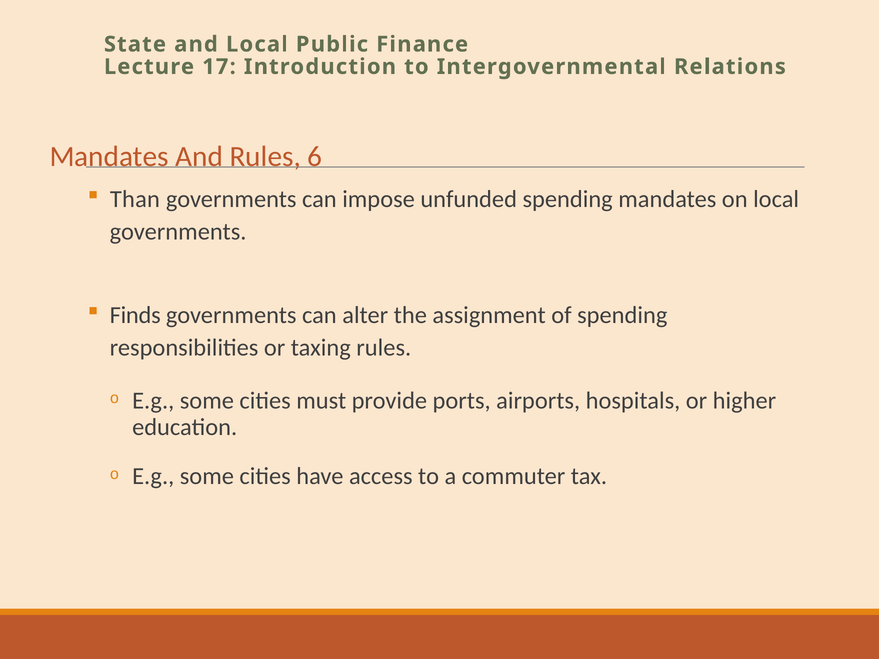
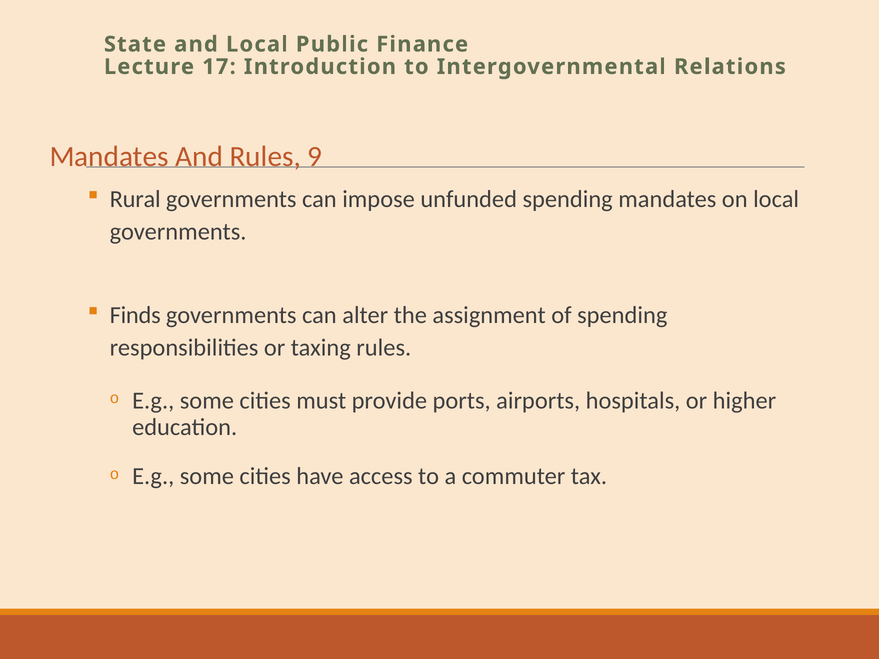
6: 6 -> 9
Than: Than -> Rural
